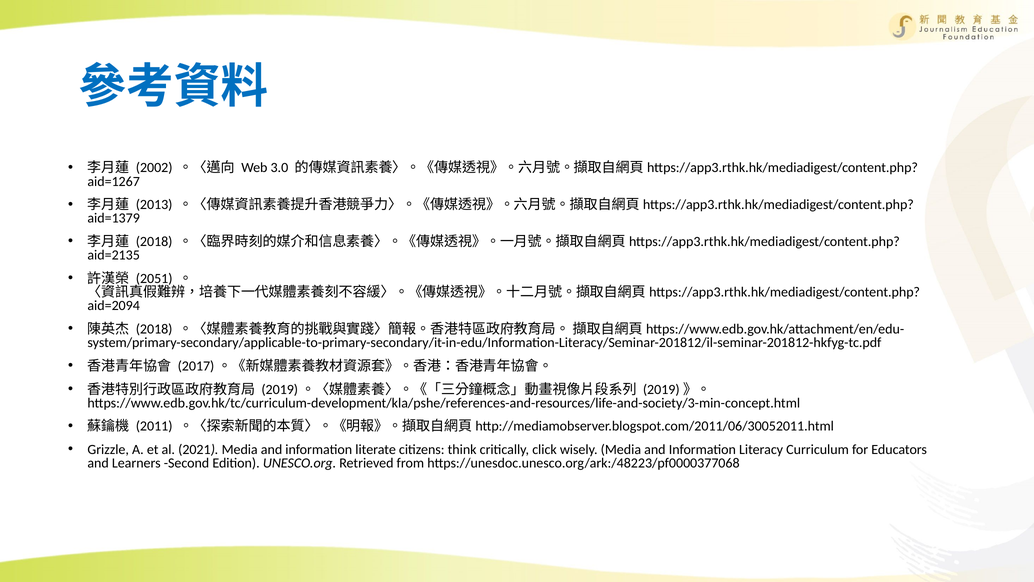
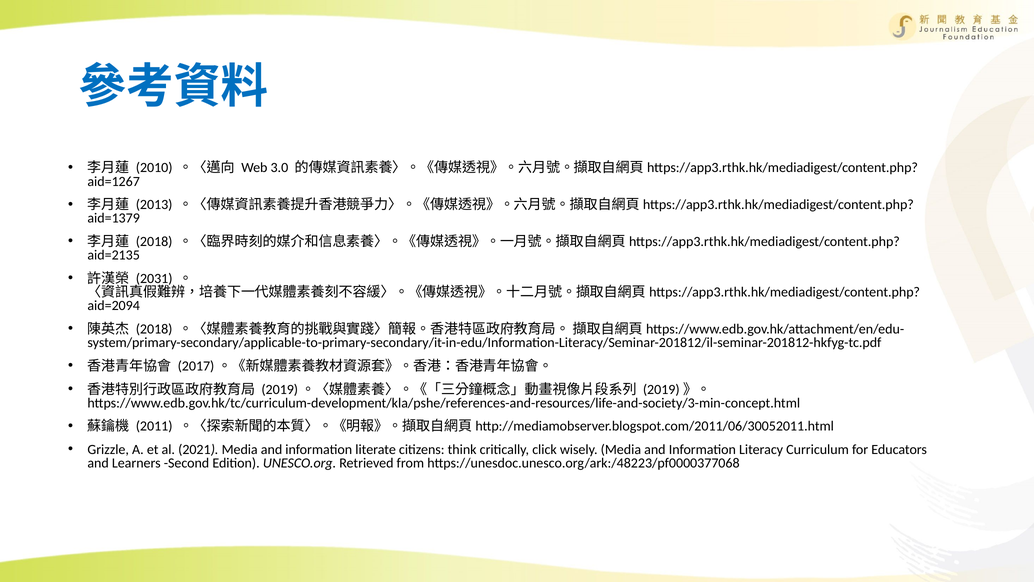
2002: 2002 -> 2010
2051: 2051 -> 2031
